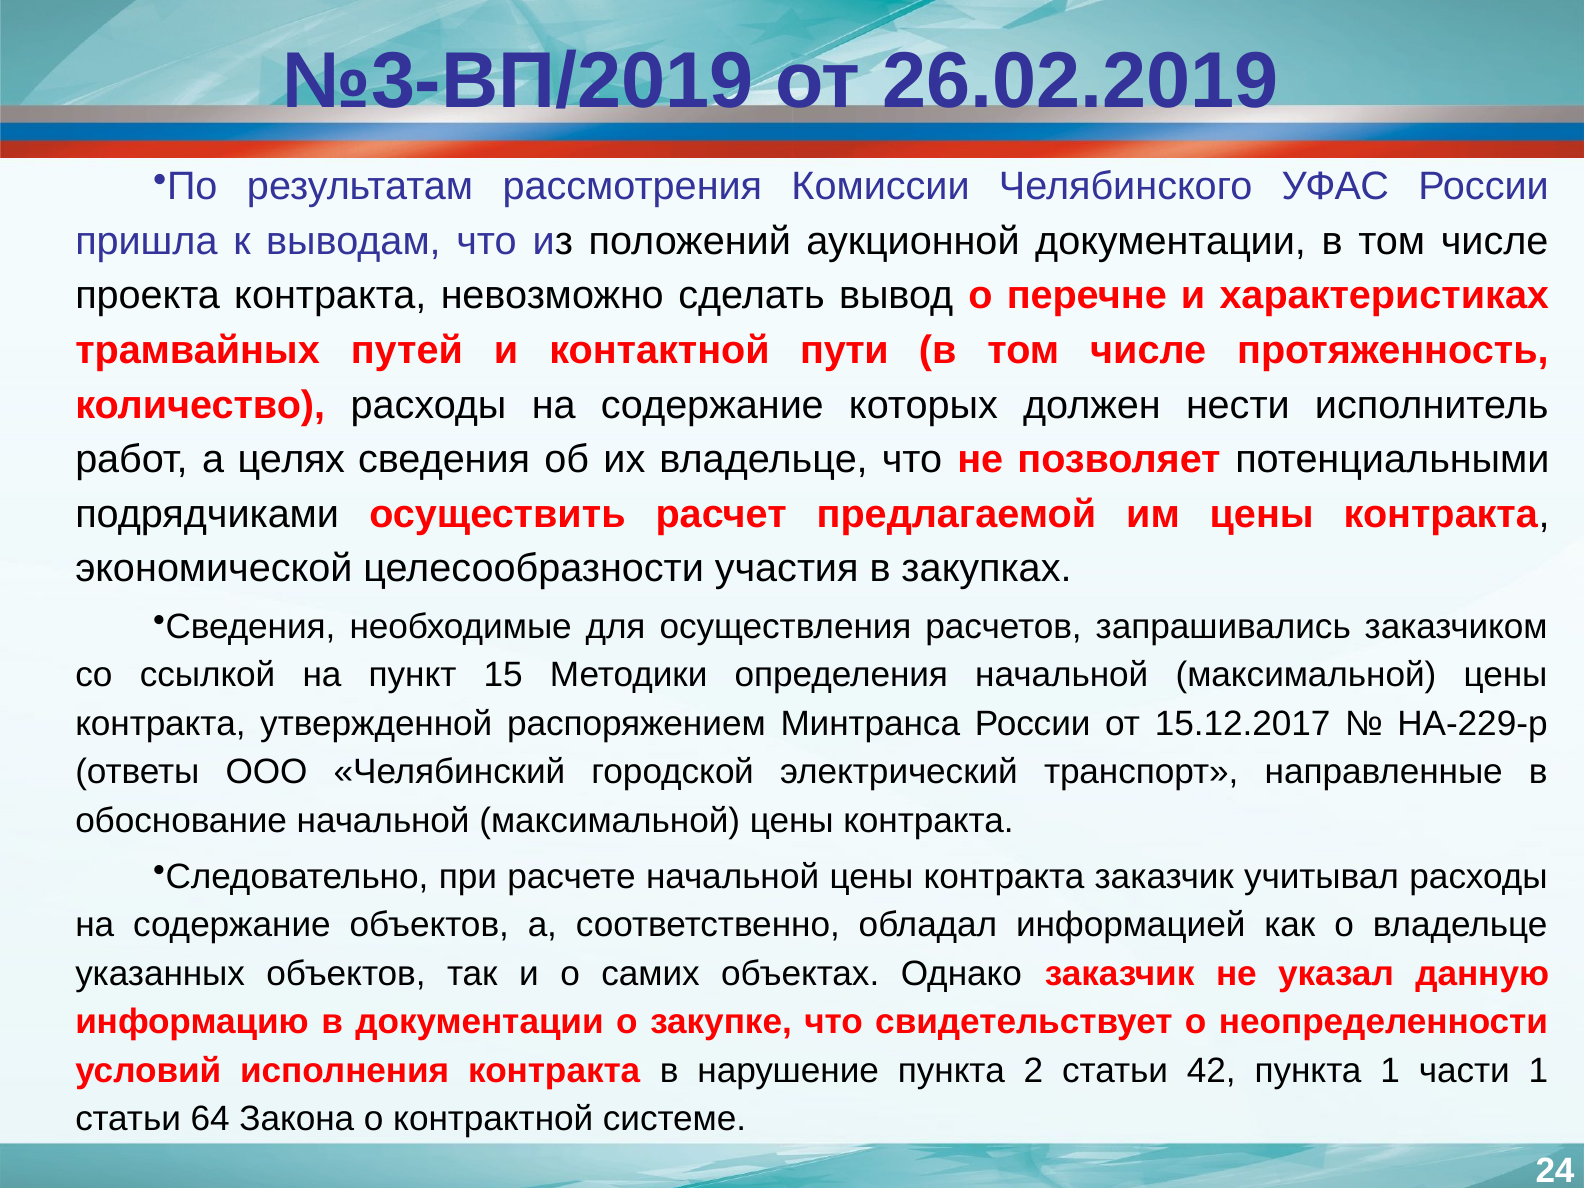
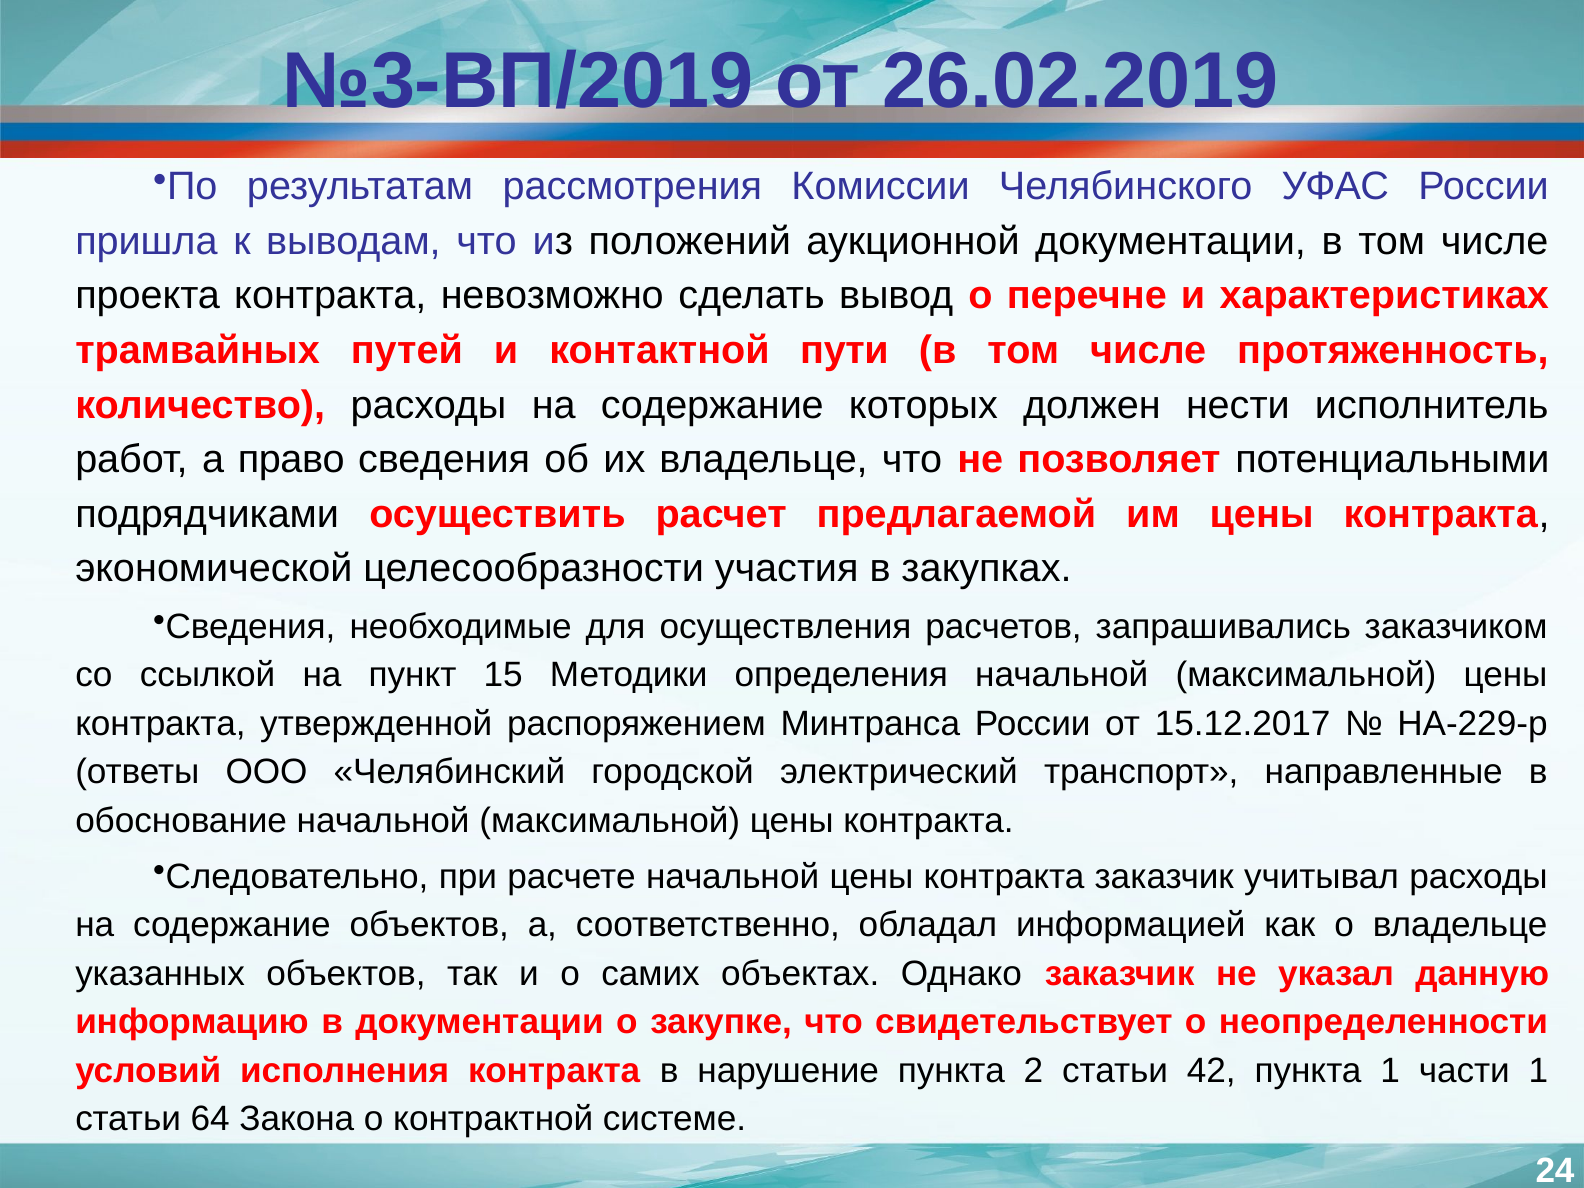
целях: целях -> право
